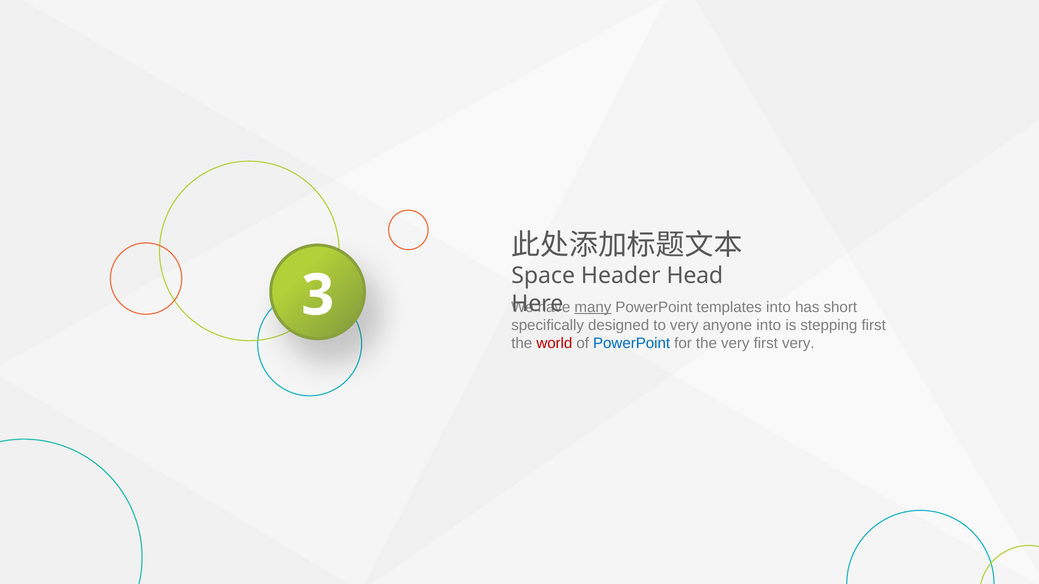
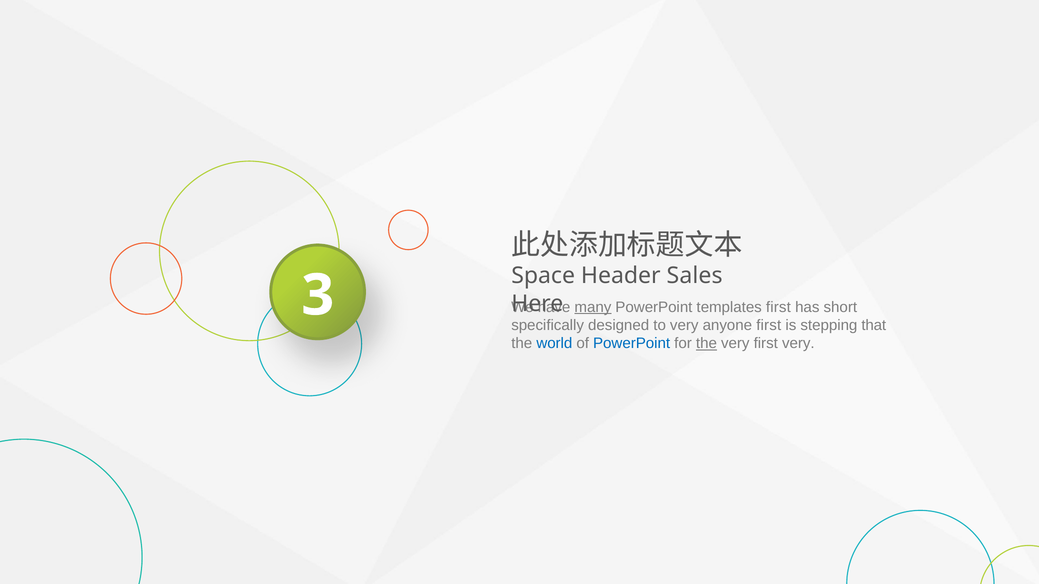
Head: Head -> Sales
templates into: into -> first
anyone into: into -> first
stepping first: first -> that
world colour: red -> blue
the at (706, 344) underline: none -> present
